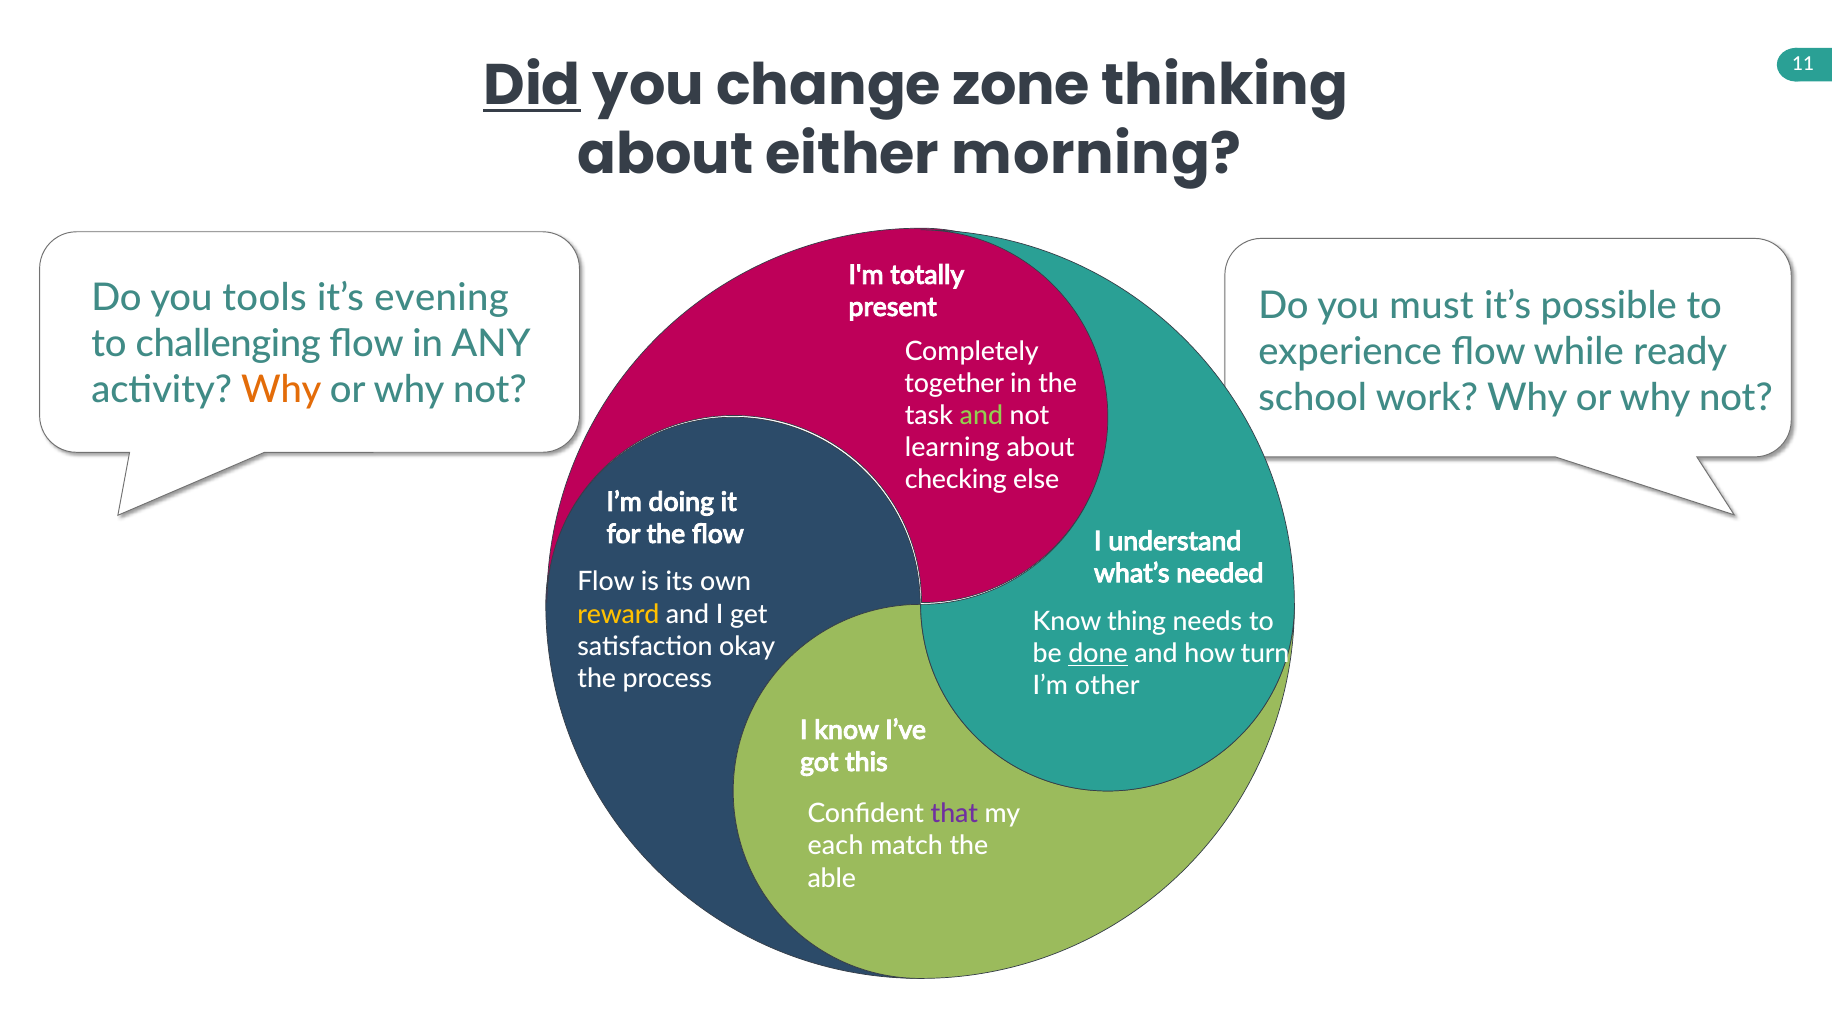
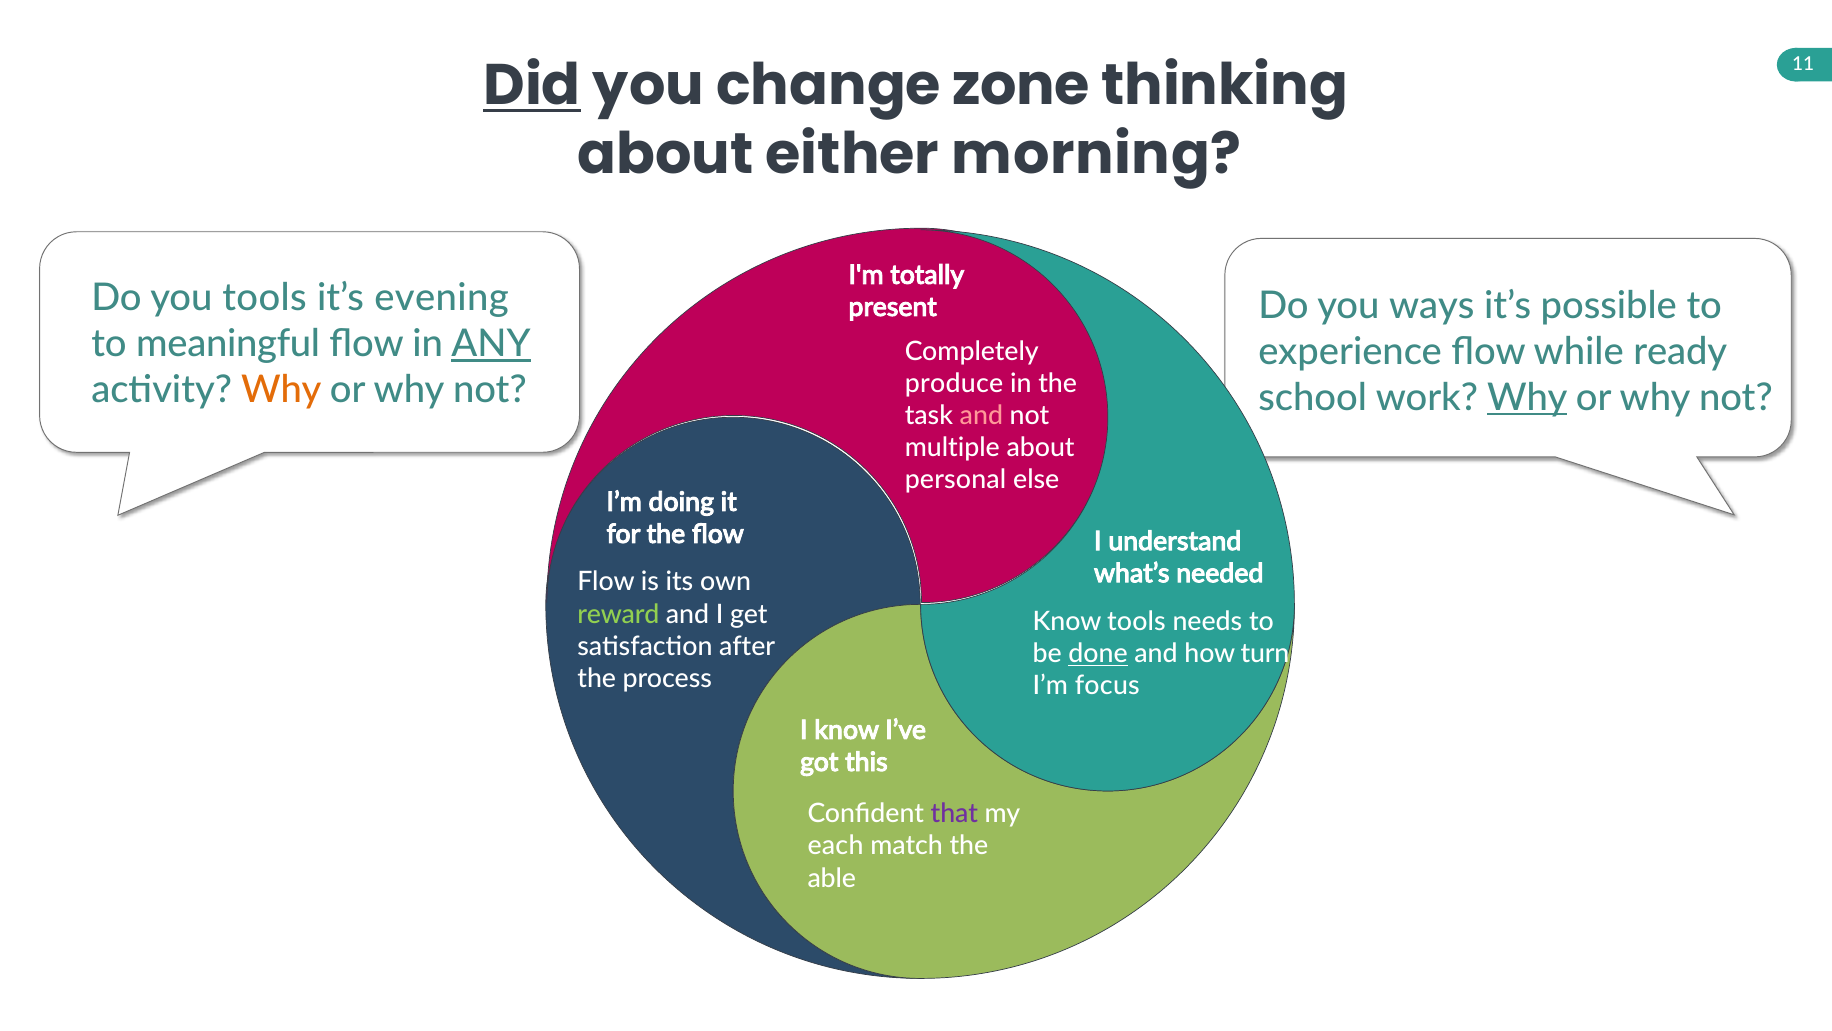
must: must -> ways
challenging: challenging -> meaningful
ANY underline: none -> present
together: together -> produce
Why at (1527, 398) underline: none -> present
and at (981, 416) colour: light green -> pink
learning: learning -> multiple
checking: checking -> personal
reward colour: yellow -> light green
Know thing: thing -> tools
okay: okay -> after
other: other -> focus
